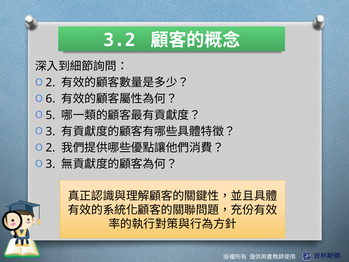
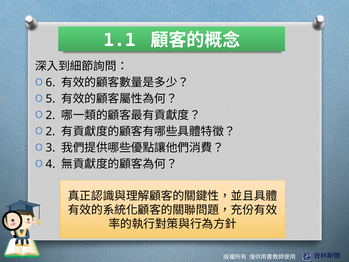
3.2: 3.2 -> 1.1
2 at (50, 82): 2 -> 6
6: 6 -> 5
5 at (50, 115): 5 -> 2
3 at (50, 131): 3 -> 2
2 at (50, 148): 2 -> 3
3 at (50, 164): 3 -> 4
